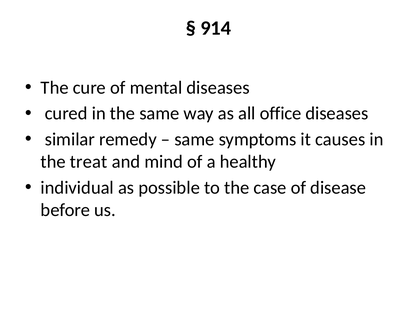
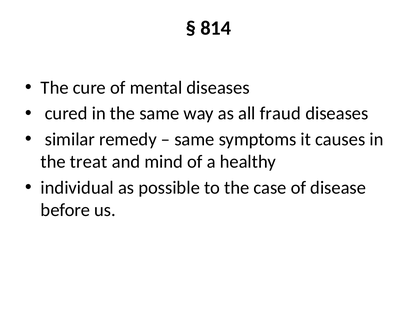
914: 914 -> 814
office: office -> fraud
